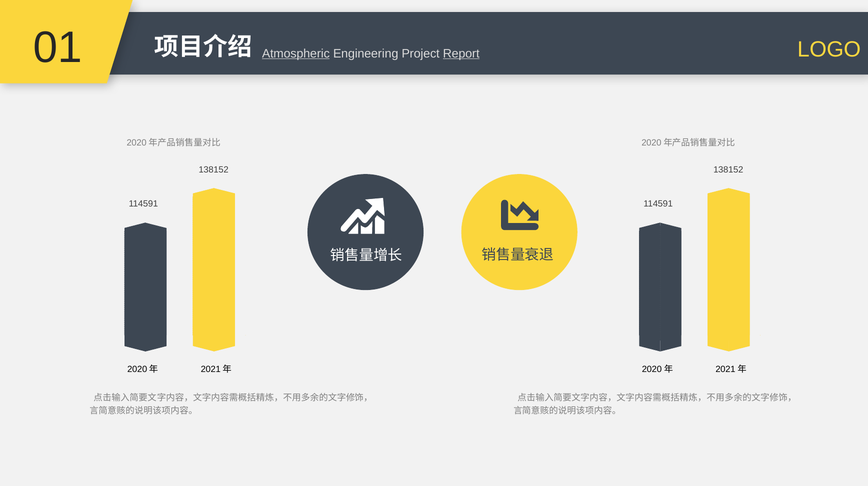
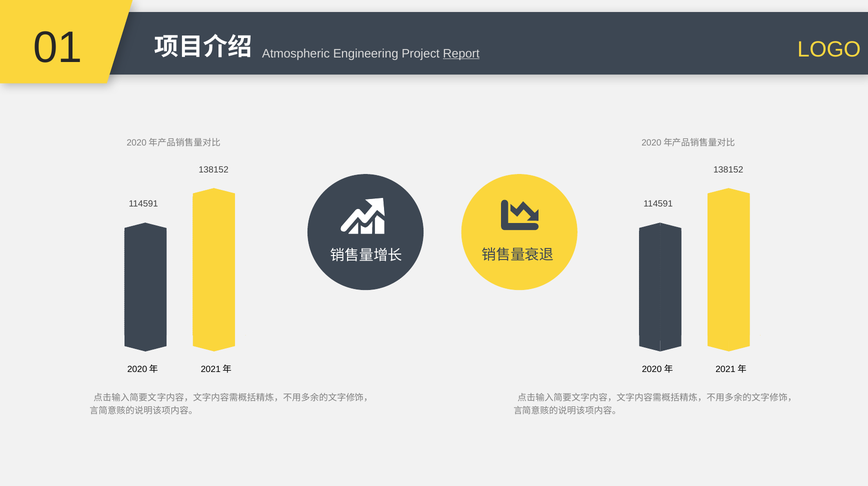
Atmospheric underline: present -> none
